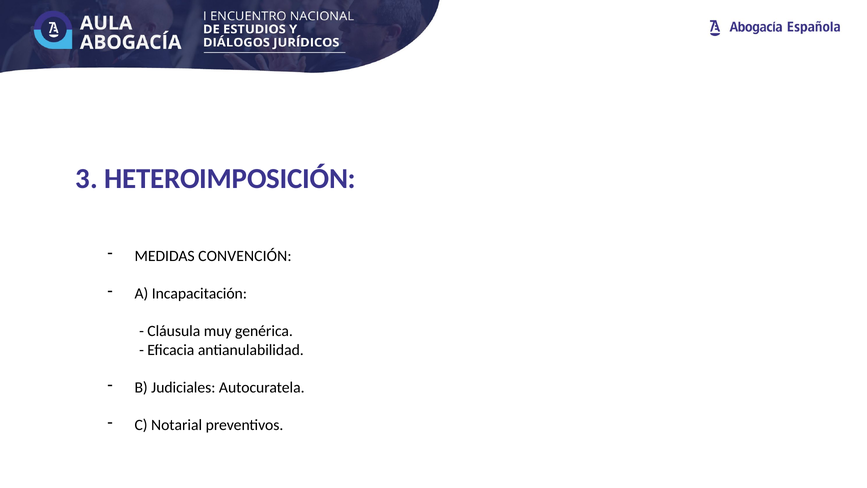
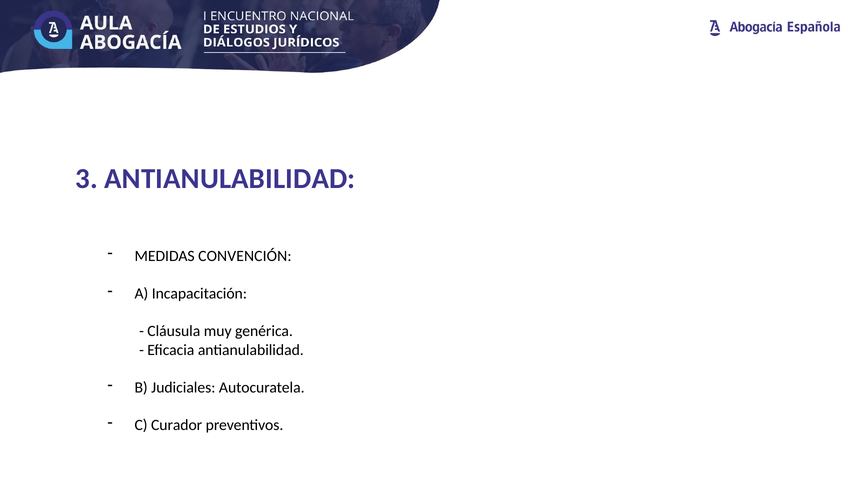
3 HETEROIMPOSICIÓN: HETEROIMPOSICIÓN -> ANTIANULABILIDAD
Notarial: Notarial -> Curador
